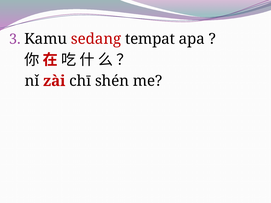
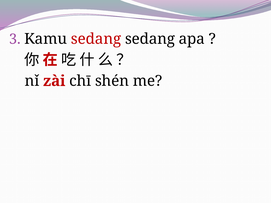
sedang tempat: tempat -> sedang
